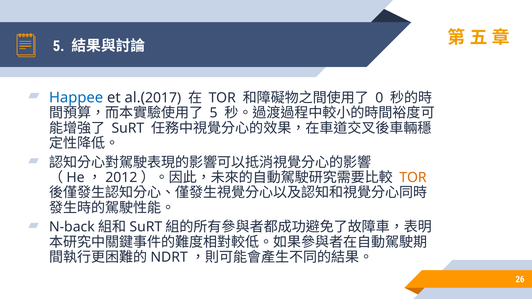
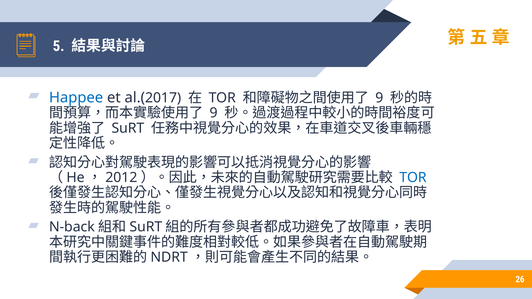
0 at (379, 98): 0 -> 9
5 at (214, 113): 5 -> 9
TOR at (413, 178) colour: orange -> blue
